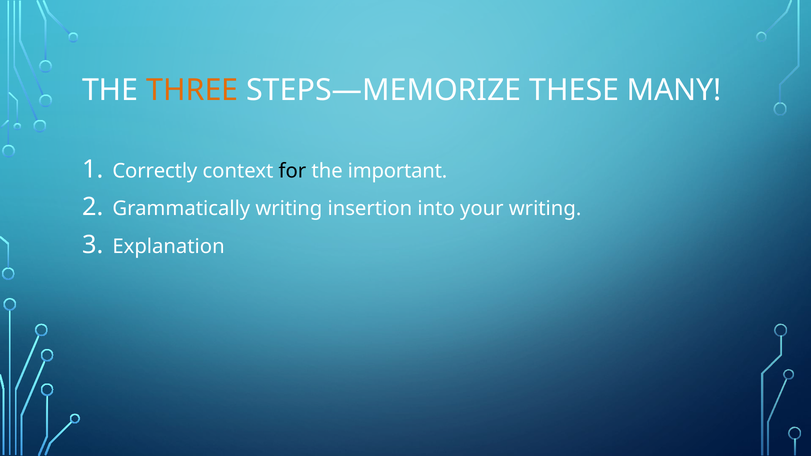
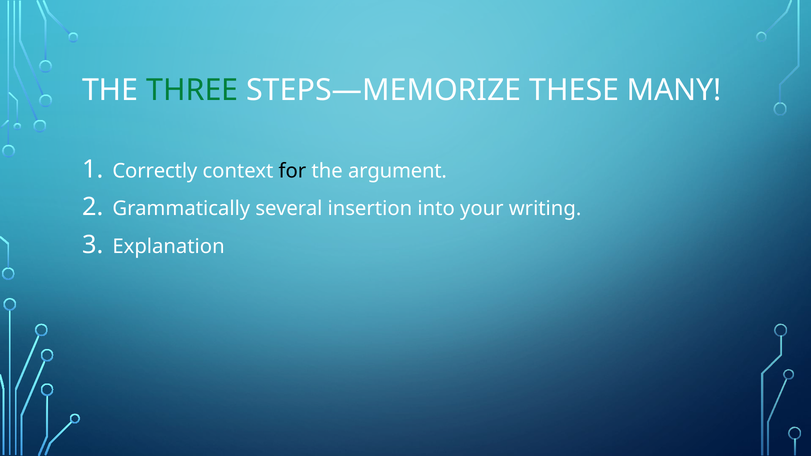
THREE colour: orange -> green
important: important -> argument
Grammatically writing: writing -> several
